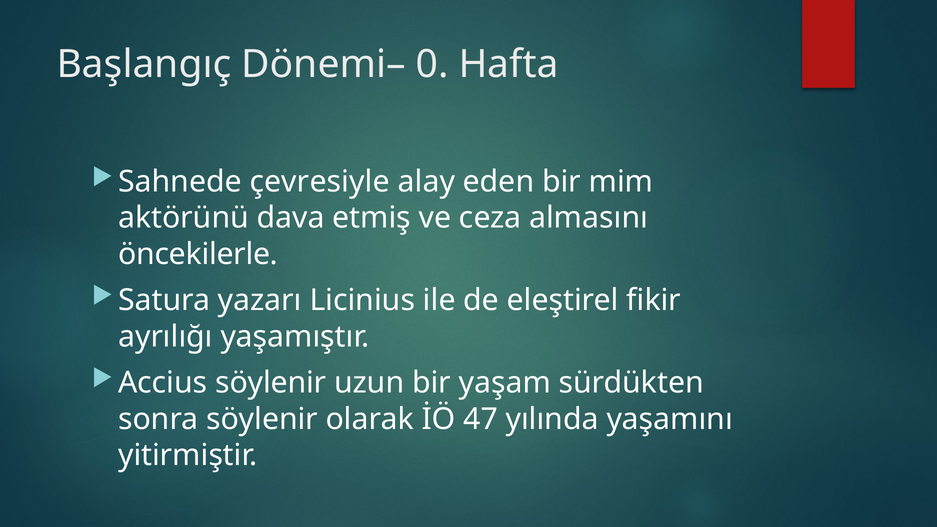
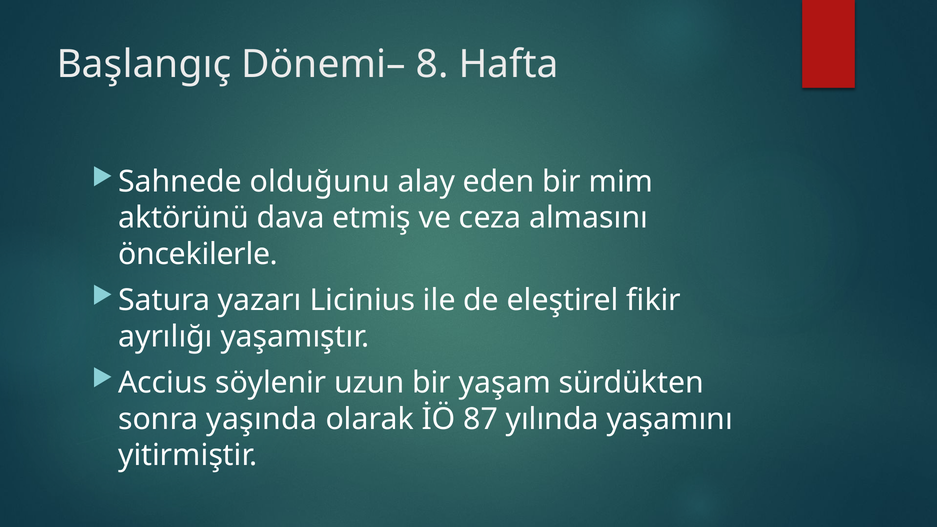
0: 0 -> 8
çevresiyle: çevresiyle -> olduğunu
sonra söylenir: söylenir -> yaşında
47: 47 -> 87
